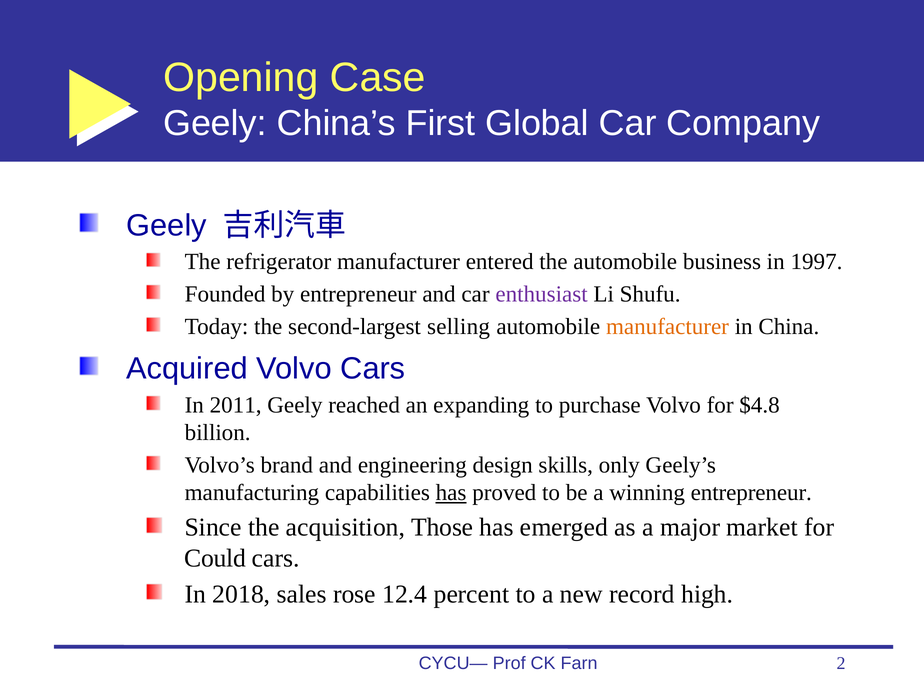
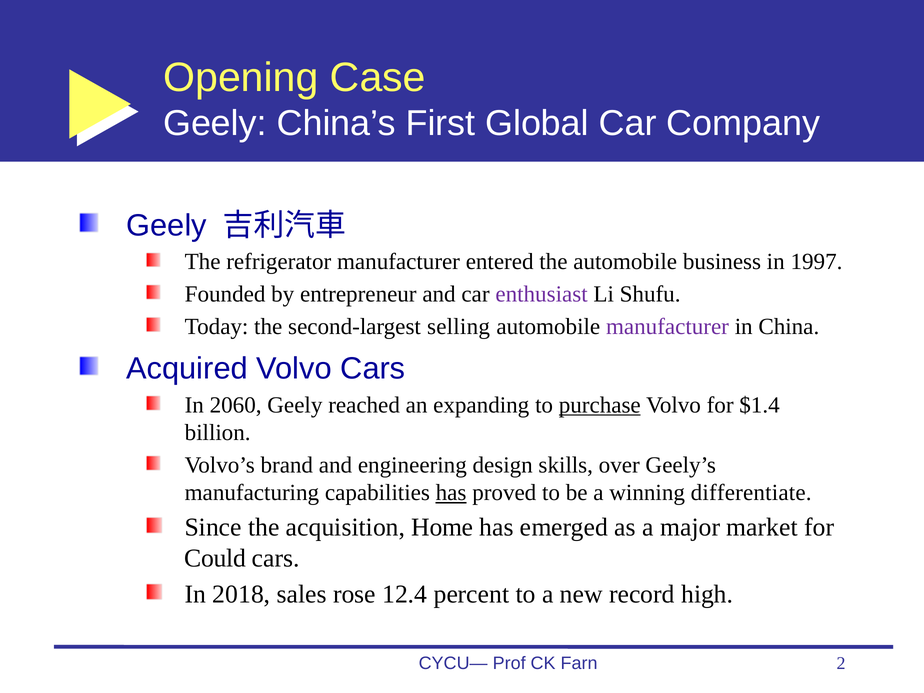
manufacturer at (667, 327) colour: orange -> purple
2011: 2011 -> 2060
purchase underline: none -> present
$4.8: $4.8 -> $1.4
only: only -> over
winning entrepreneur: entrepreneur -> differentiate
Those: Those -> Home
